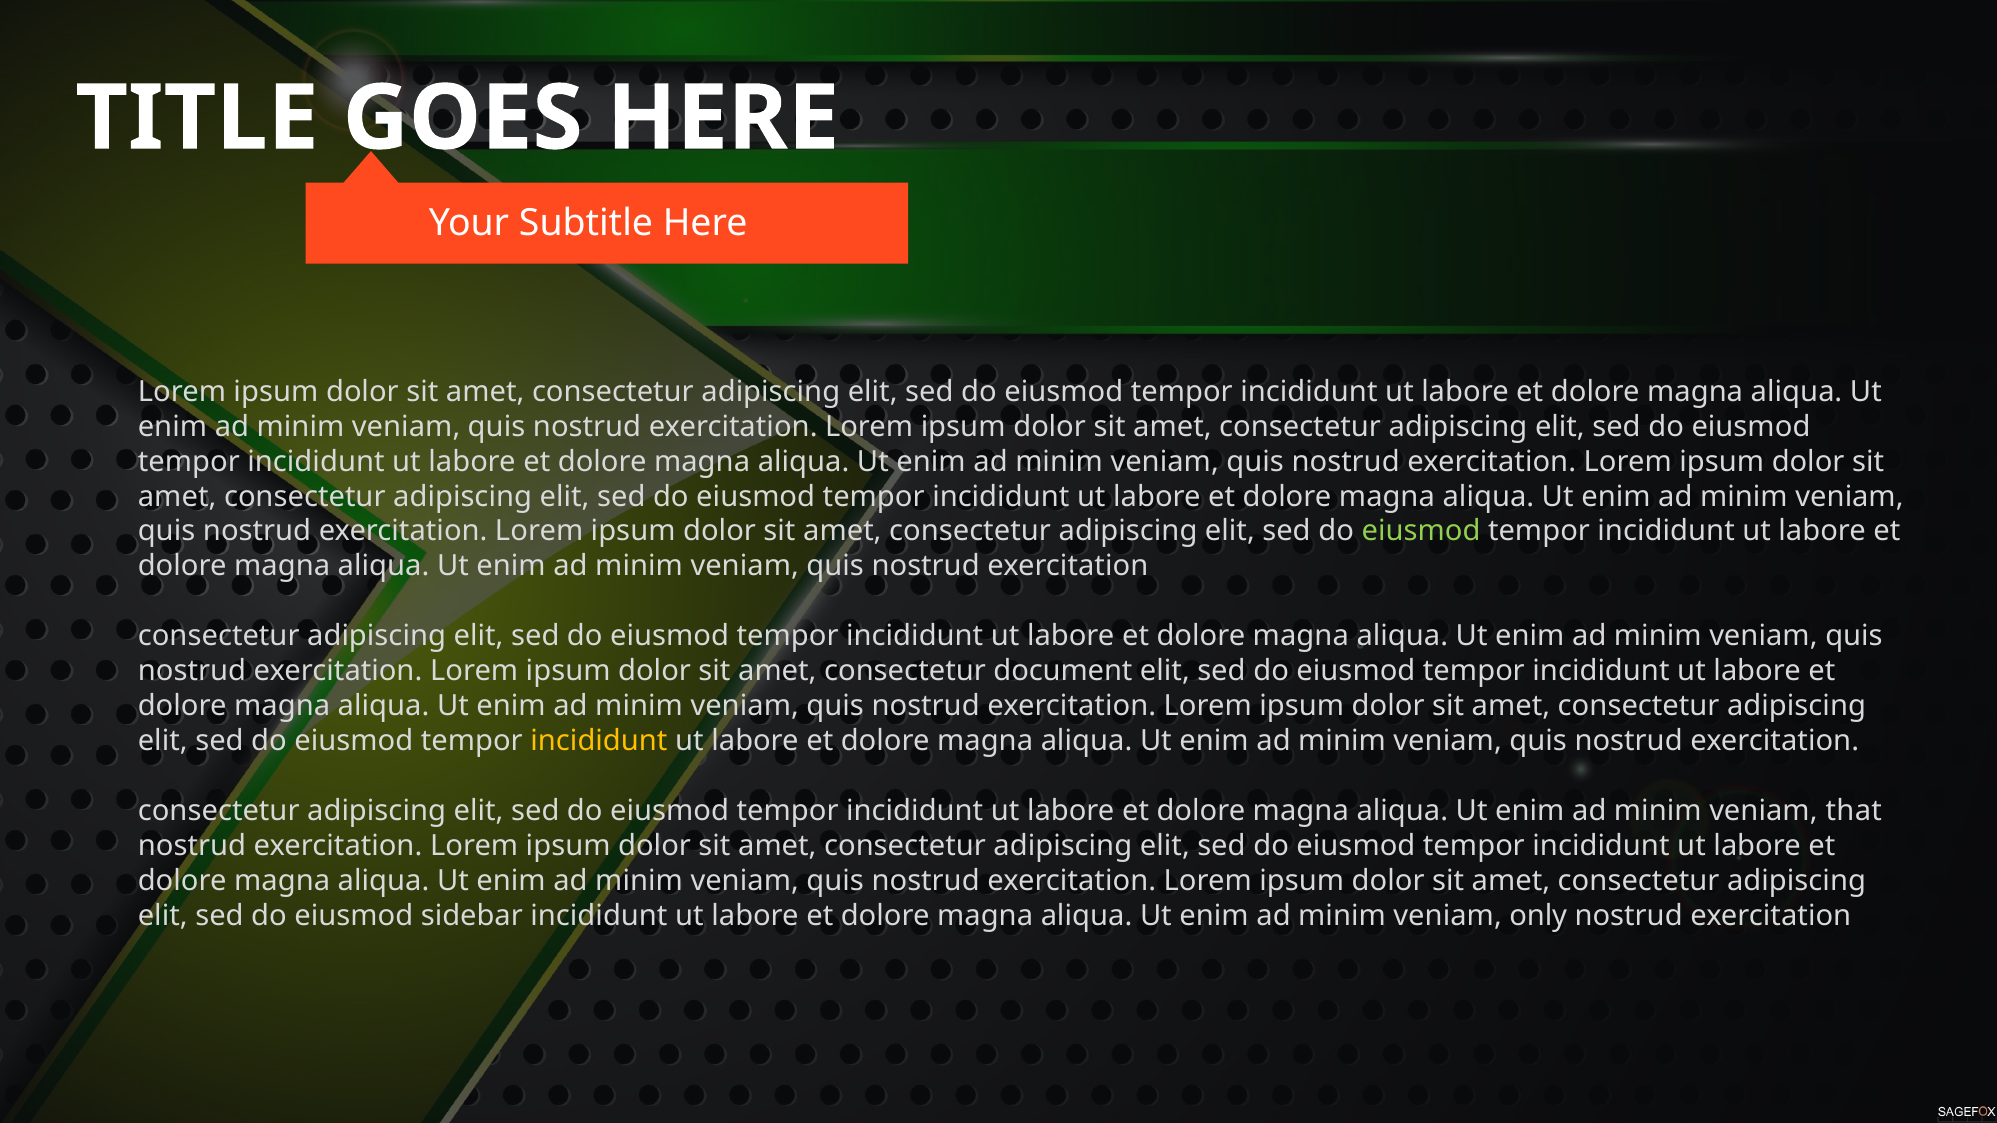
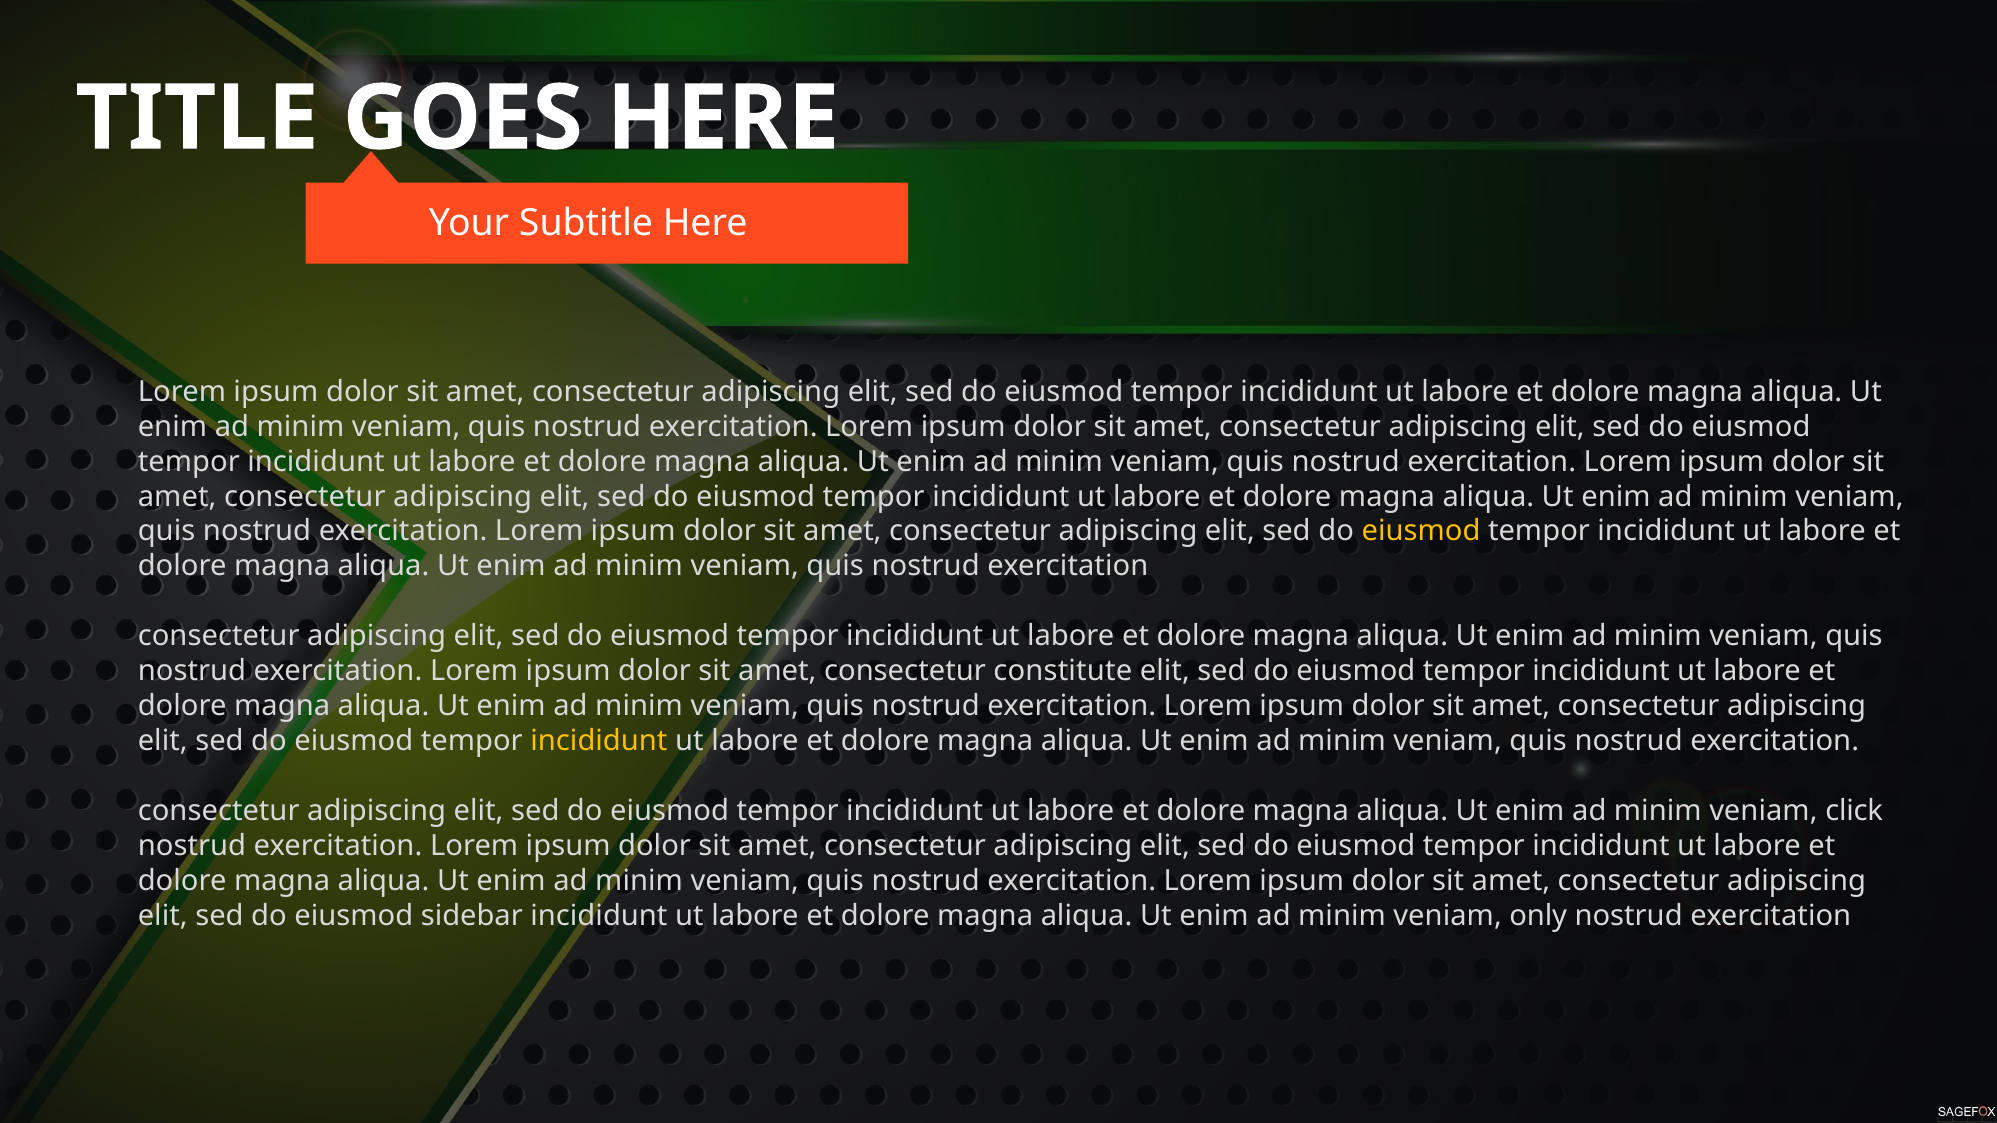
eiusmod at (1421, 532) colour: light green -> yellow
document: document -> constitute
that: that -> click
